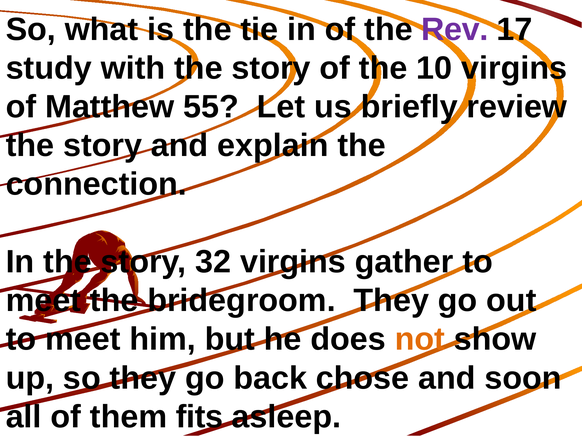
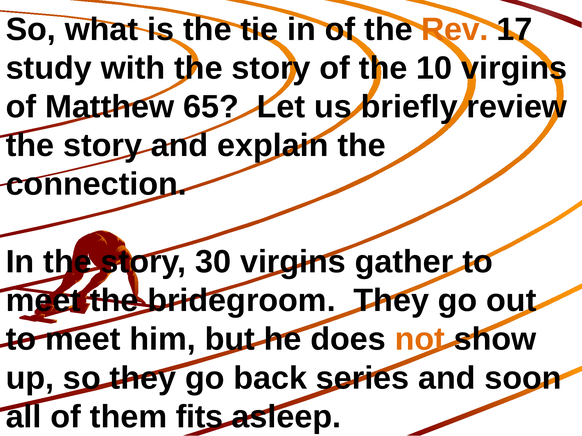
Rev colour: purple -> orange
55: 55 -> 65
32: 32 -> 30
chose: chose -> series
